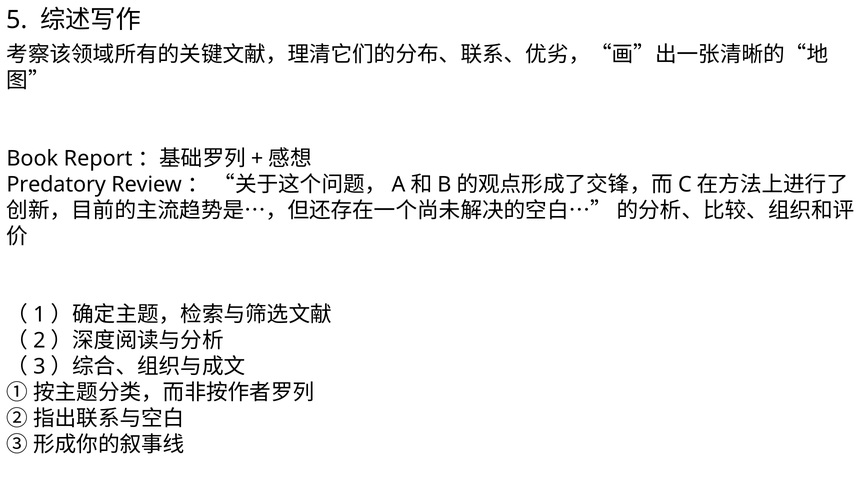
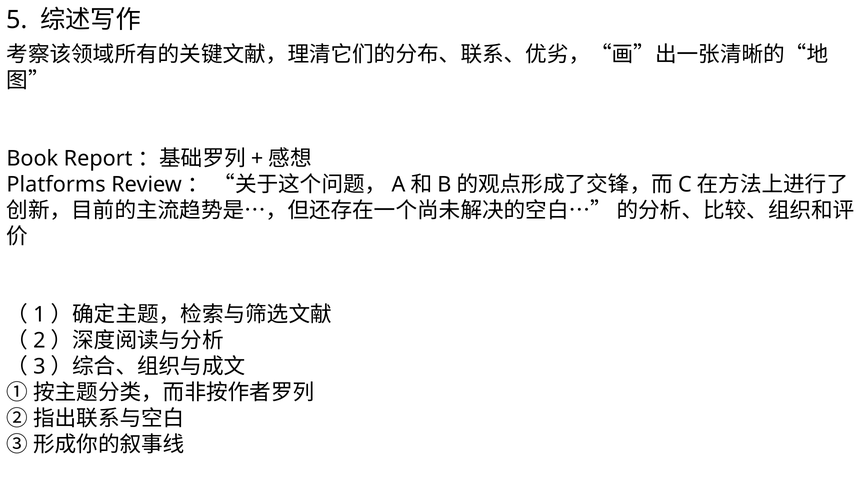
Predatory: Predatory -> Platforms
